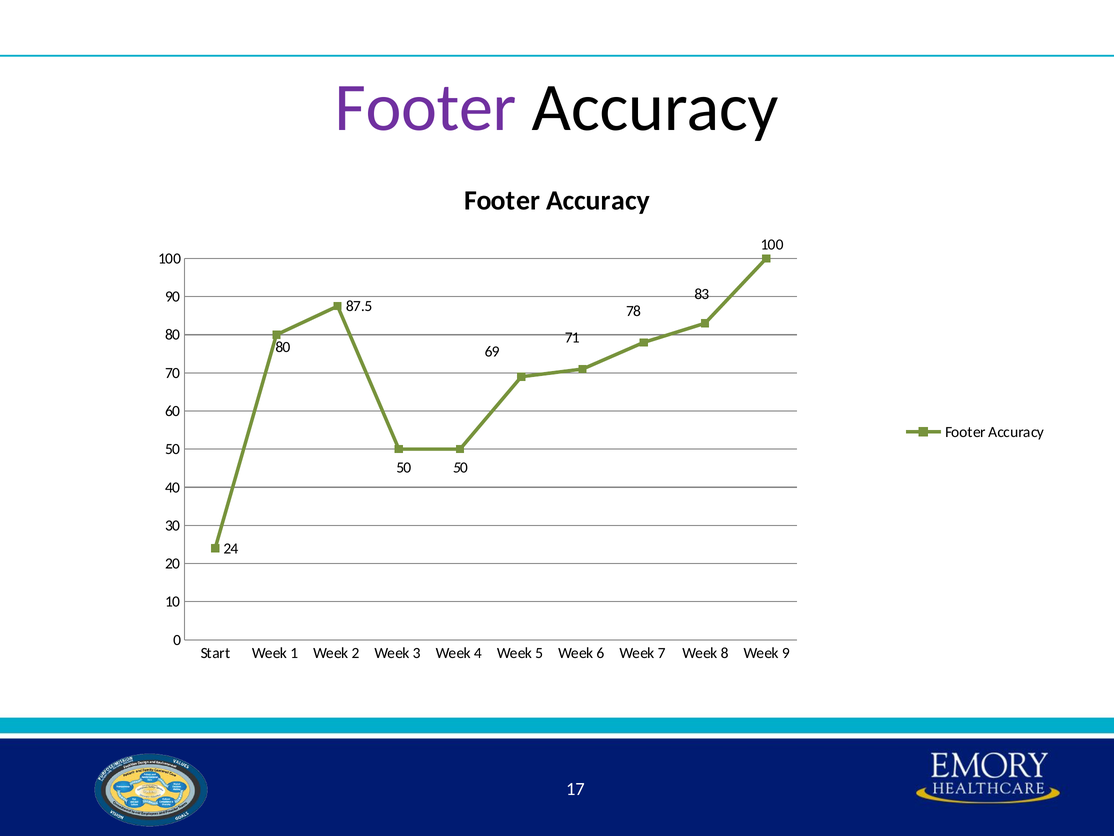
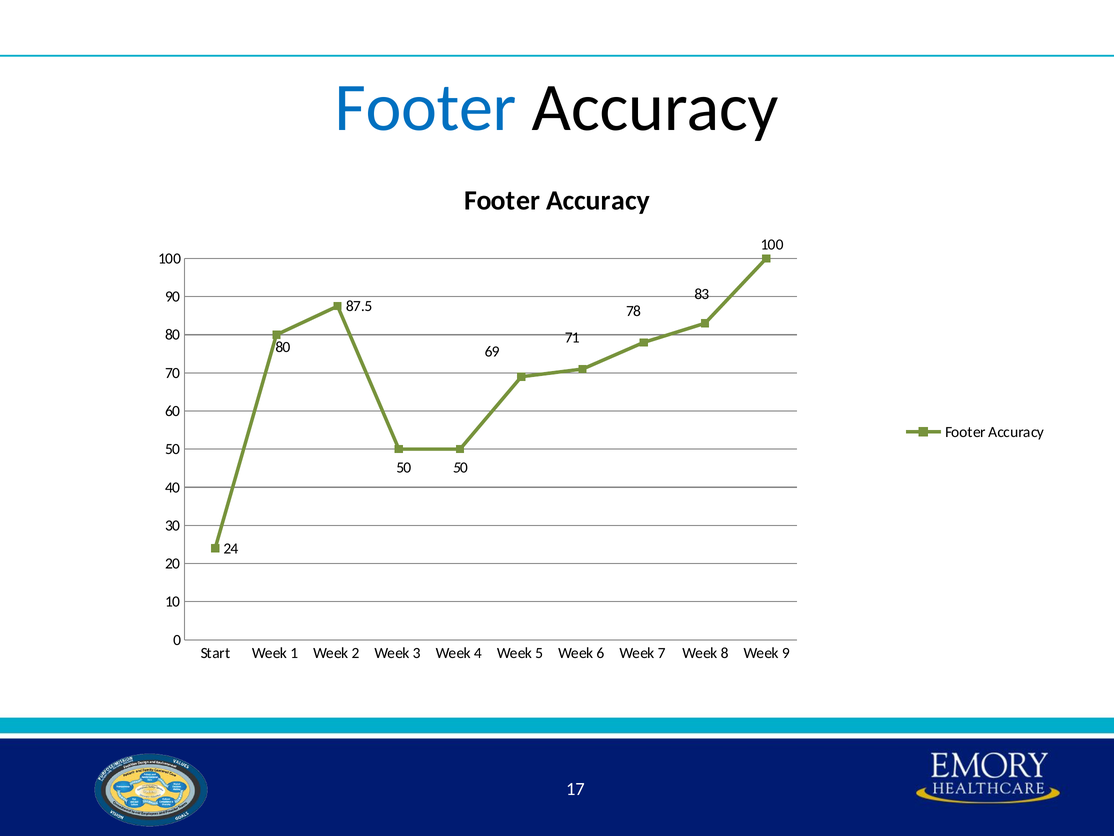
Footer at (426, 108) colour: purple -> blue
